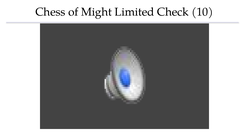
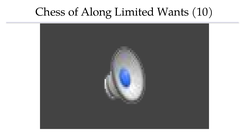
Might: Might -> Along
Check: Check -> Wants
